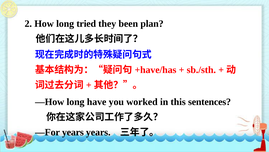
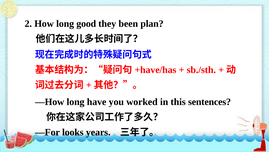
tried: tried -> good
—For years: years -> looks
